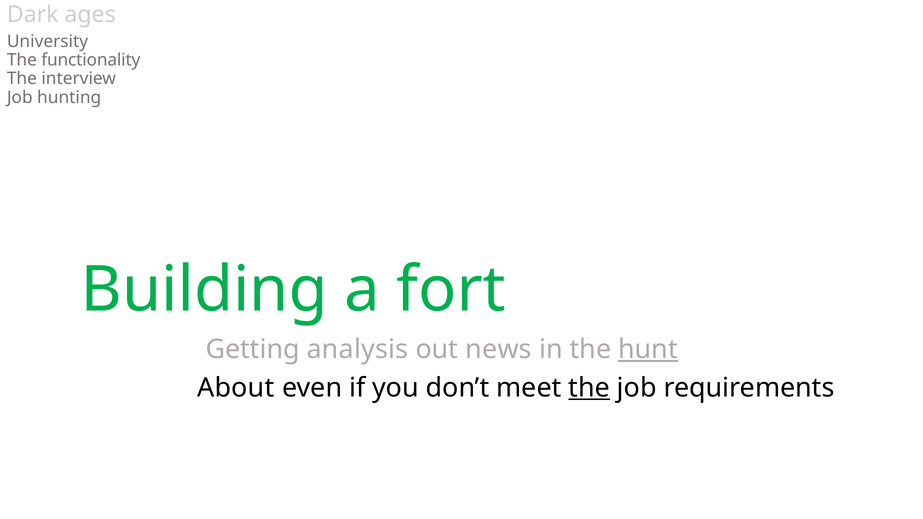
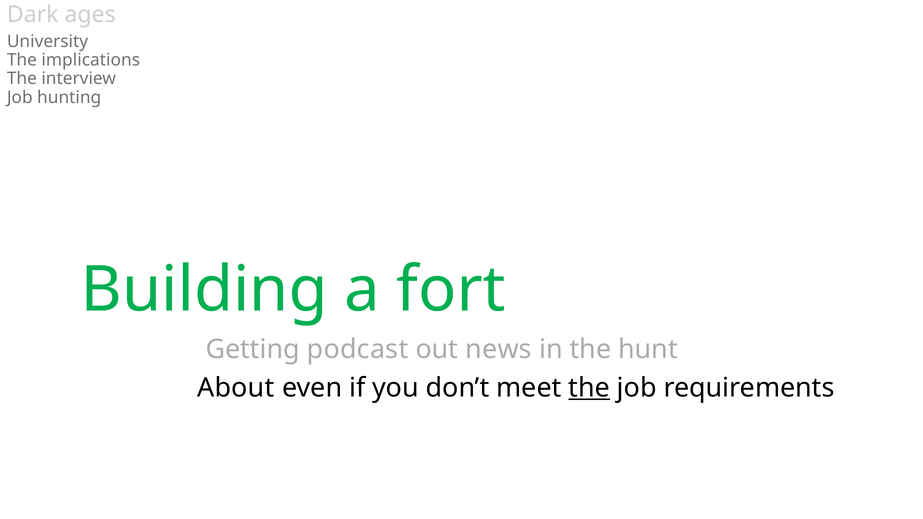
functionality: functionality -> implications
analysis: analysis -> podcast
hunt underline: present -> none
